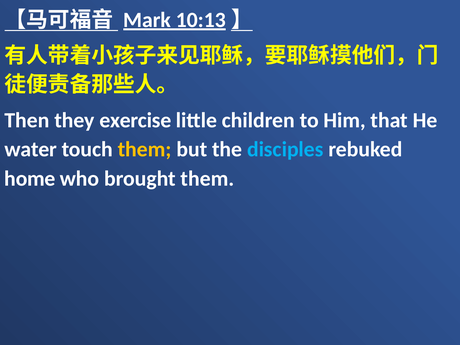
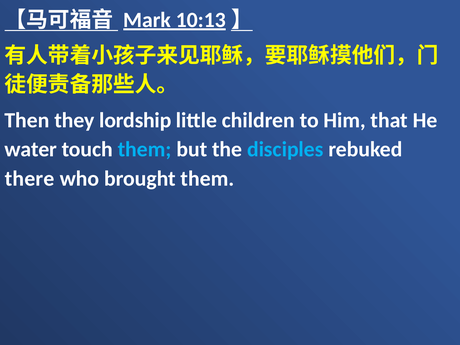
exercise: exercise -> lordship
them at (145, 149) colour: yellow -> light blue
home: home -> there
